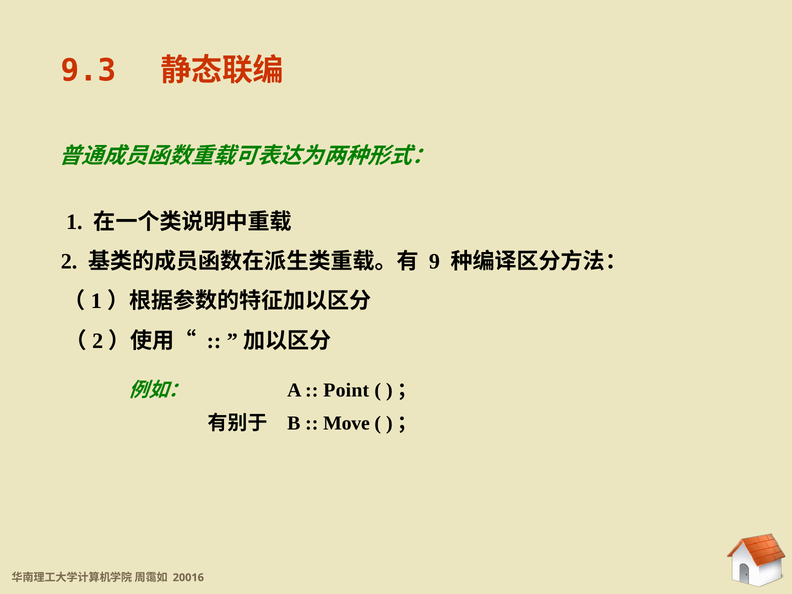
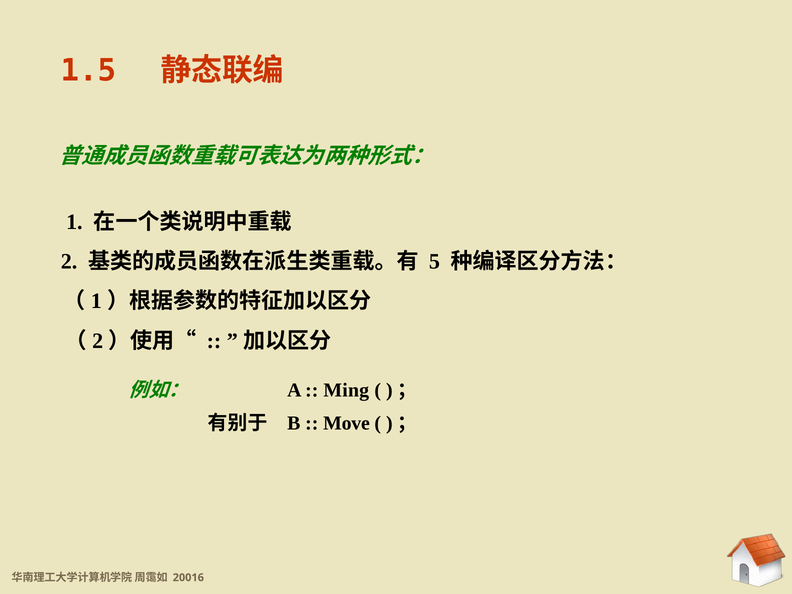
9.3: 9.3 -> 1.5
9: 9 -> 5
Point: Point -> Ming
